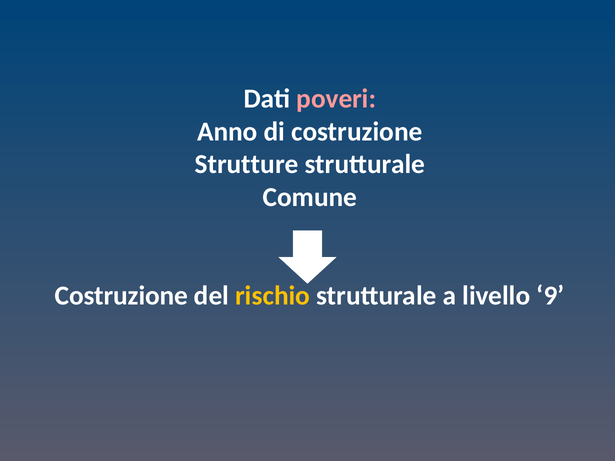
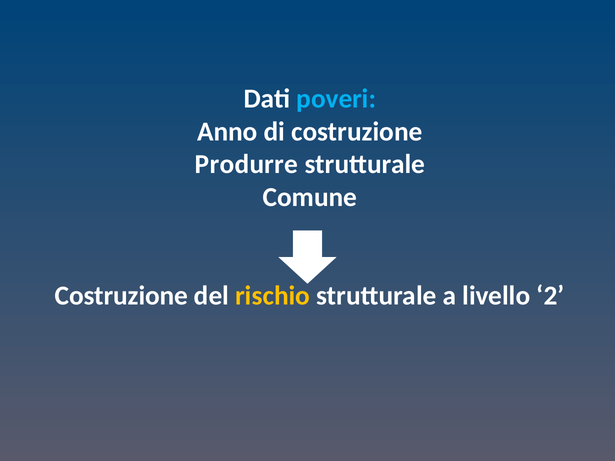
poveri colour: pink -> light blue
Strutture: Strutture -> Produrre
9: 9 -> 2
